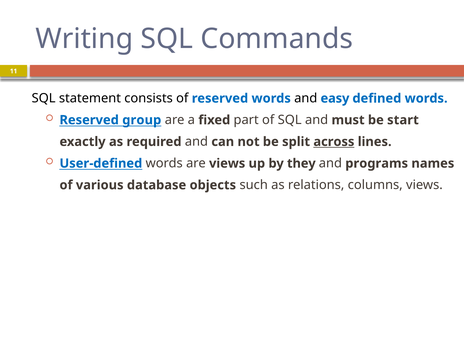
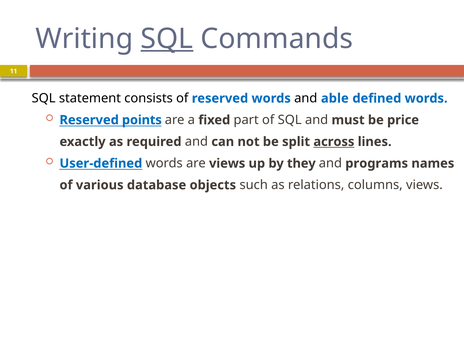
SQL at (167, 39) underline: none -> present
easy: easy -> able
group: group -> points
start: start -> price
